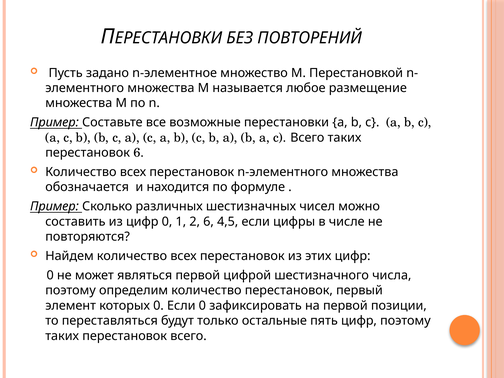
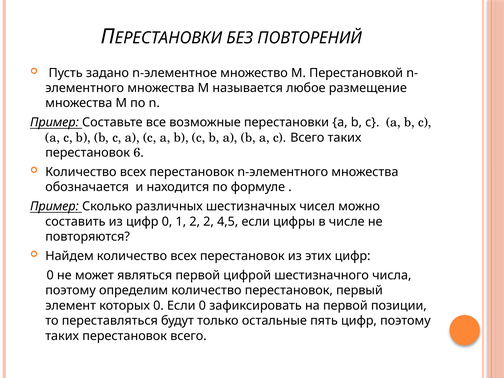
2 6: 6 -> 2
